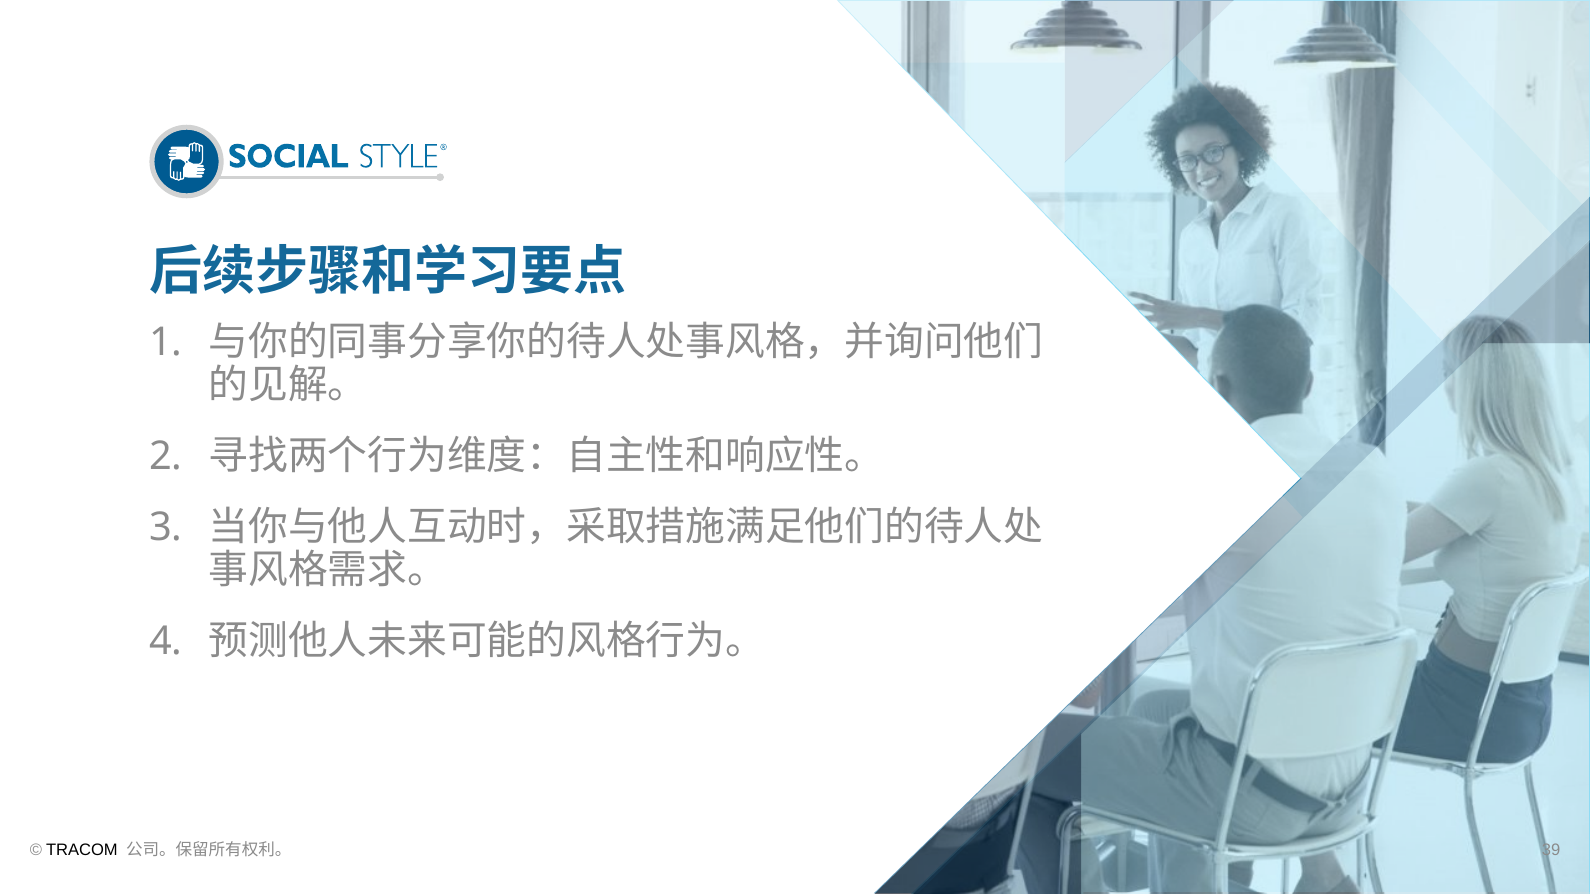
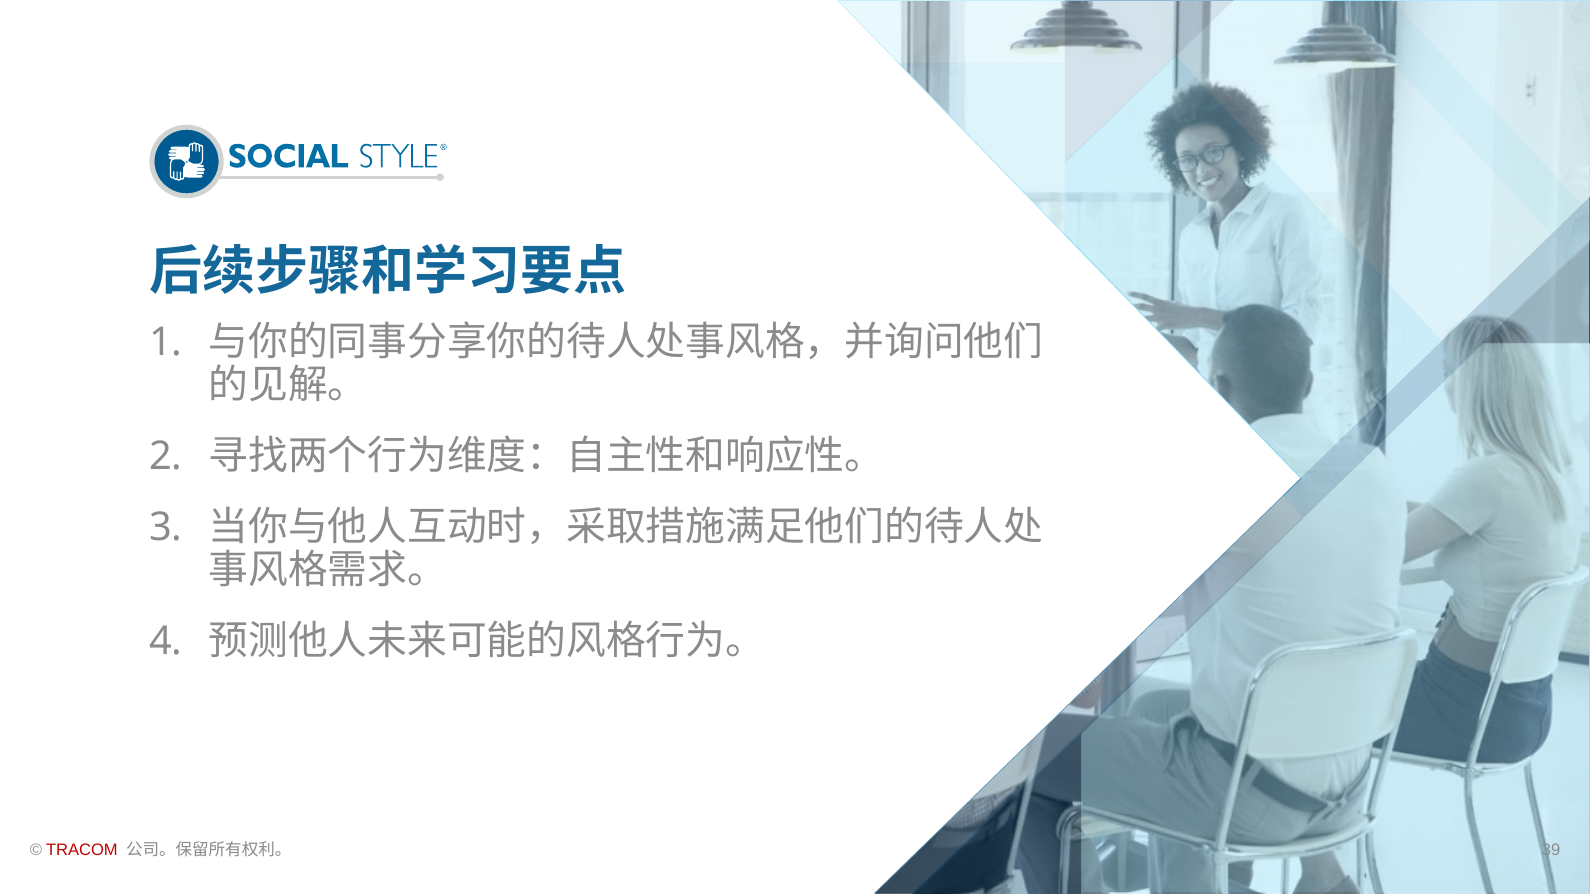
TRACOM colour: black -> red
